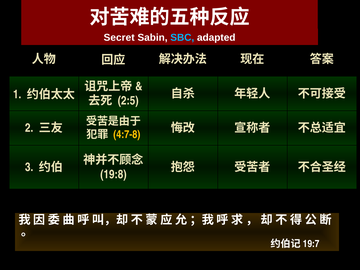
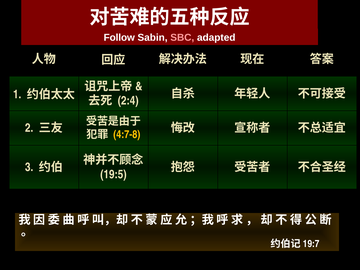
Secret: Secret -> Follow
SBC colour: light blue -> pink
2:5: 2:5 -> 2:4
19:8: 19:8 -> 19:5
